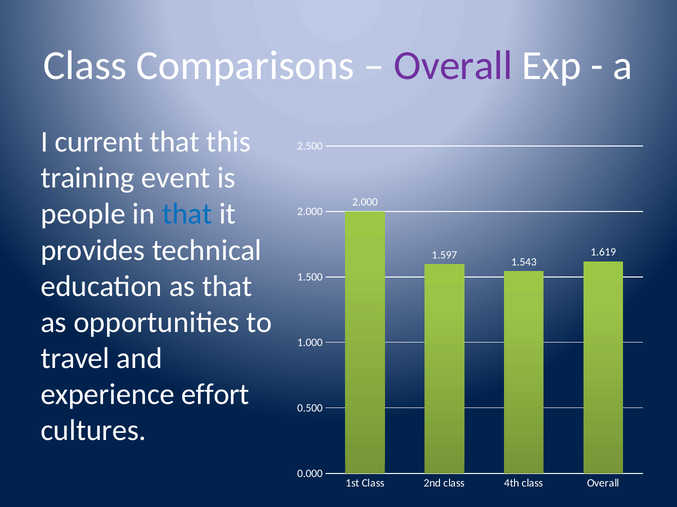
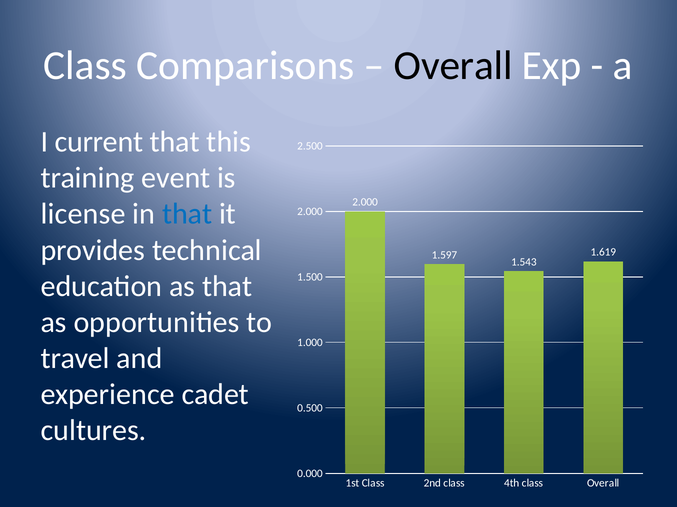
Overall at (453, 66) colour: purple -> black
people: people -> license
effort: effort -> cadet
